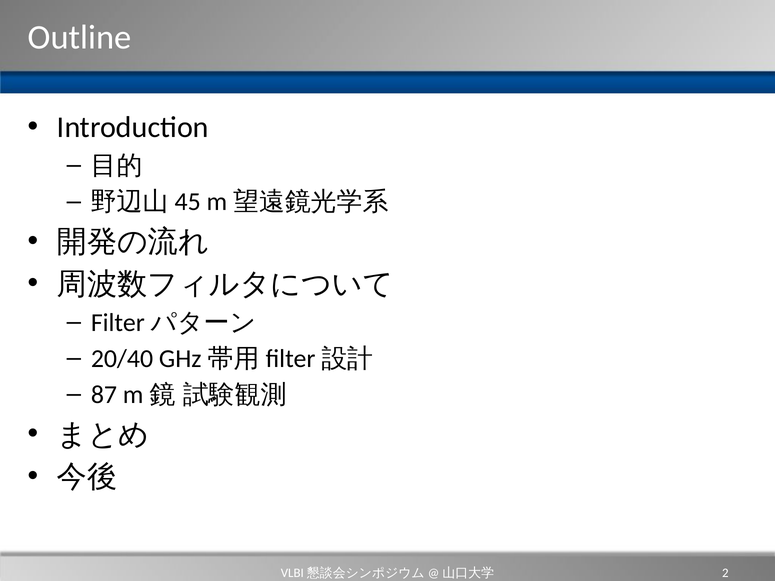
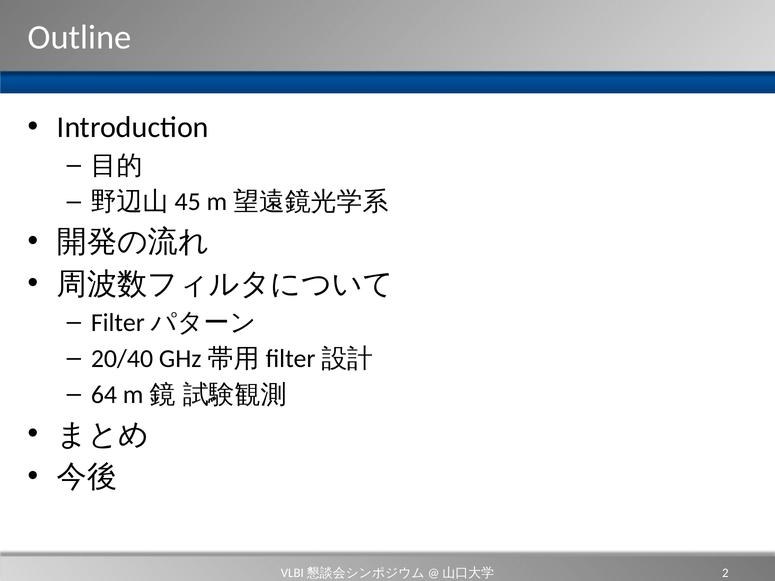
87: 87 -> 64
